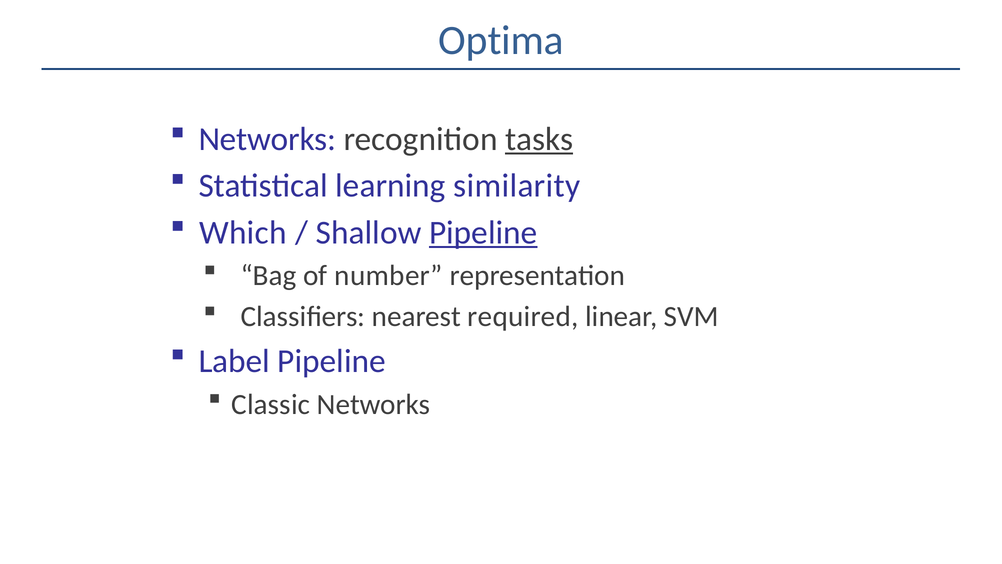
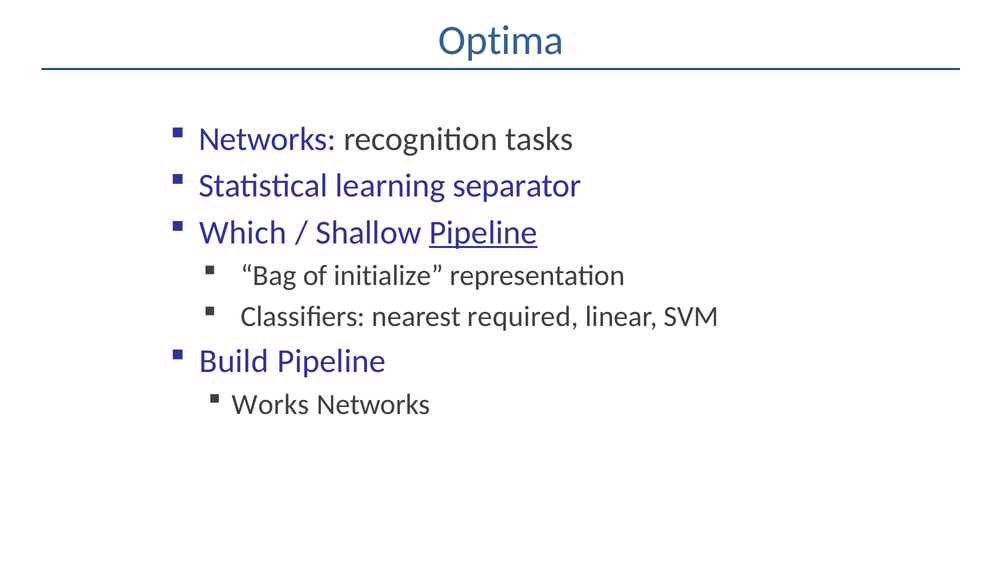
tasks underline: present -> none
similarity: similarity -> separator
number: number -> initialize
Label: Label -> Build
Classic: Classic -> Works
